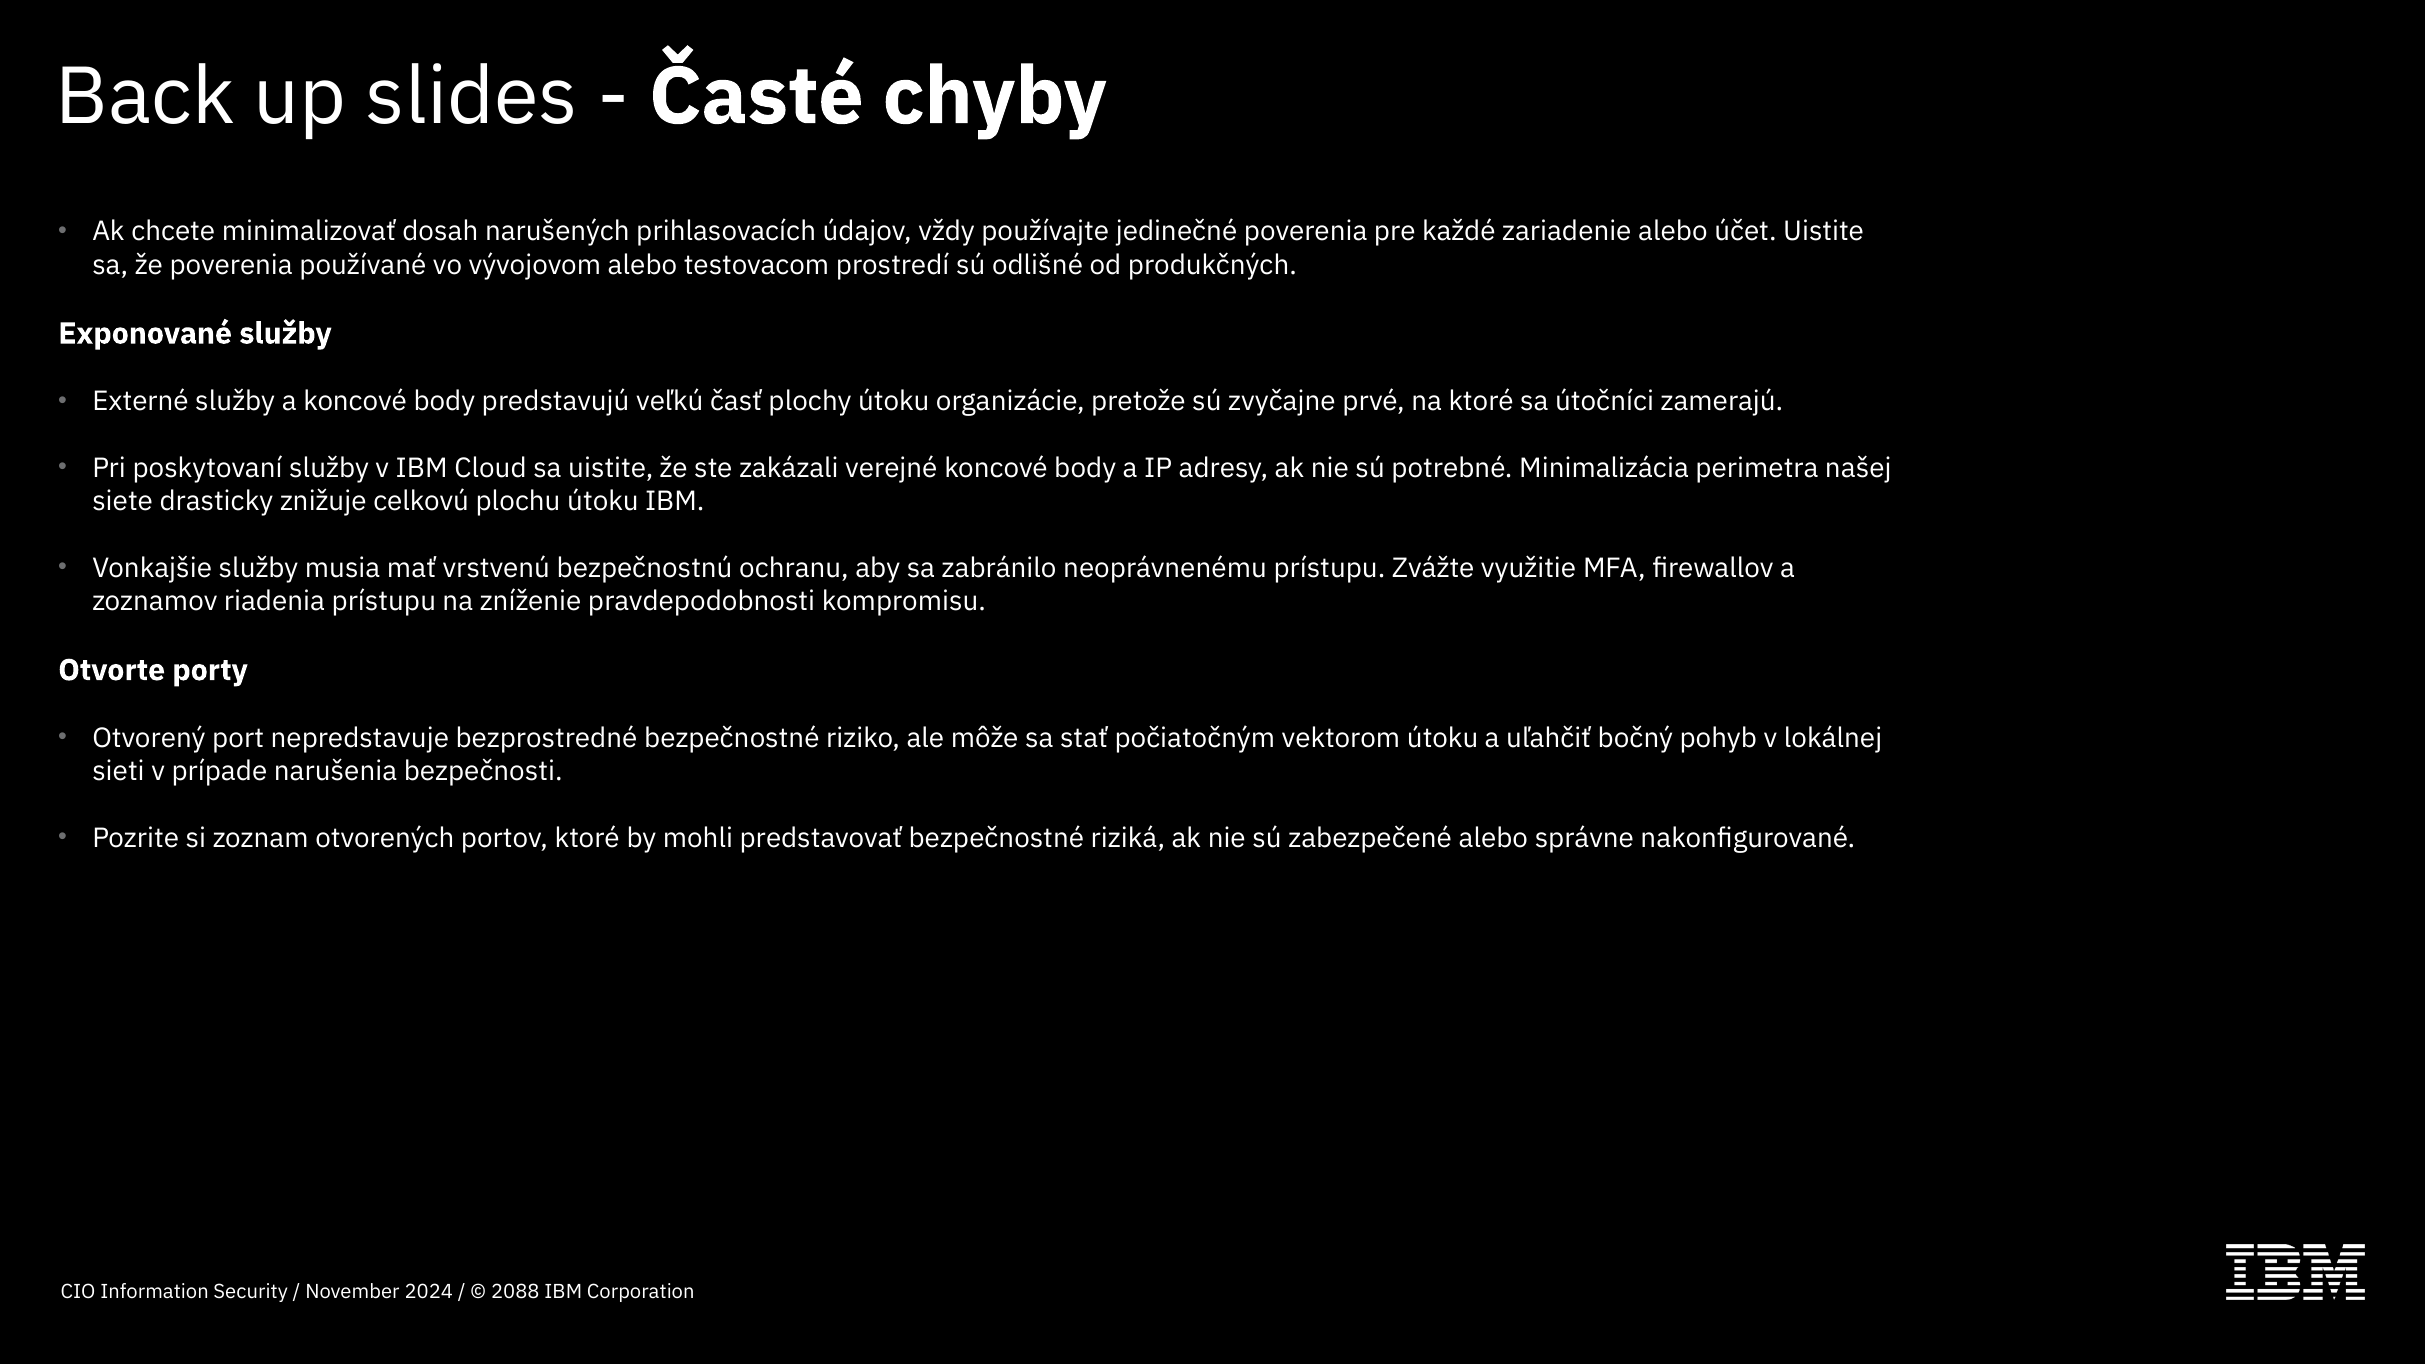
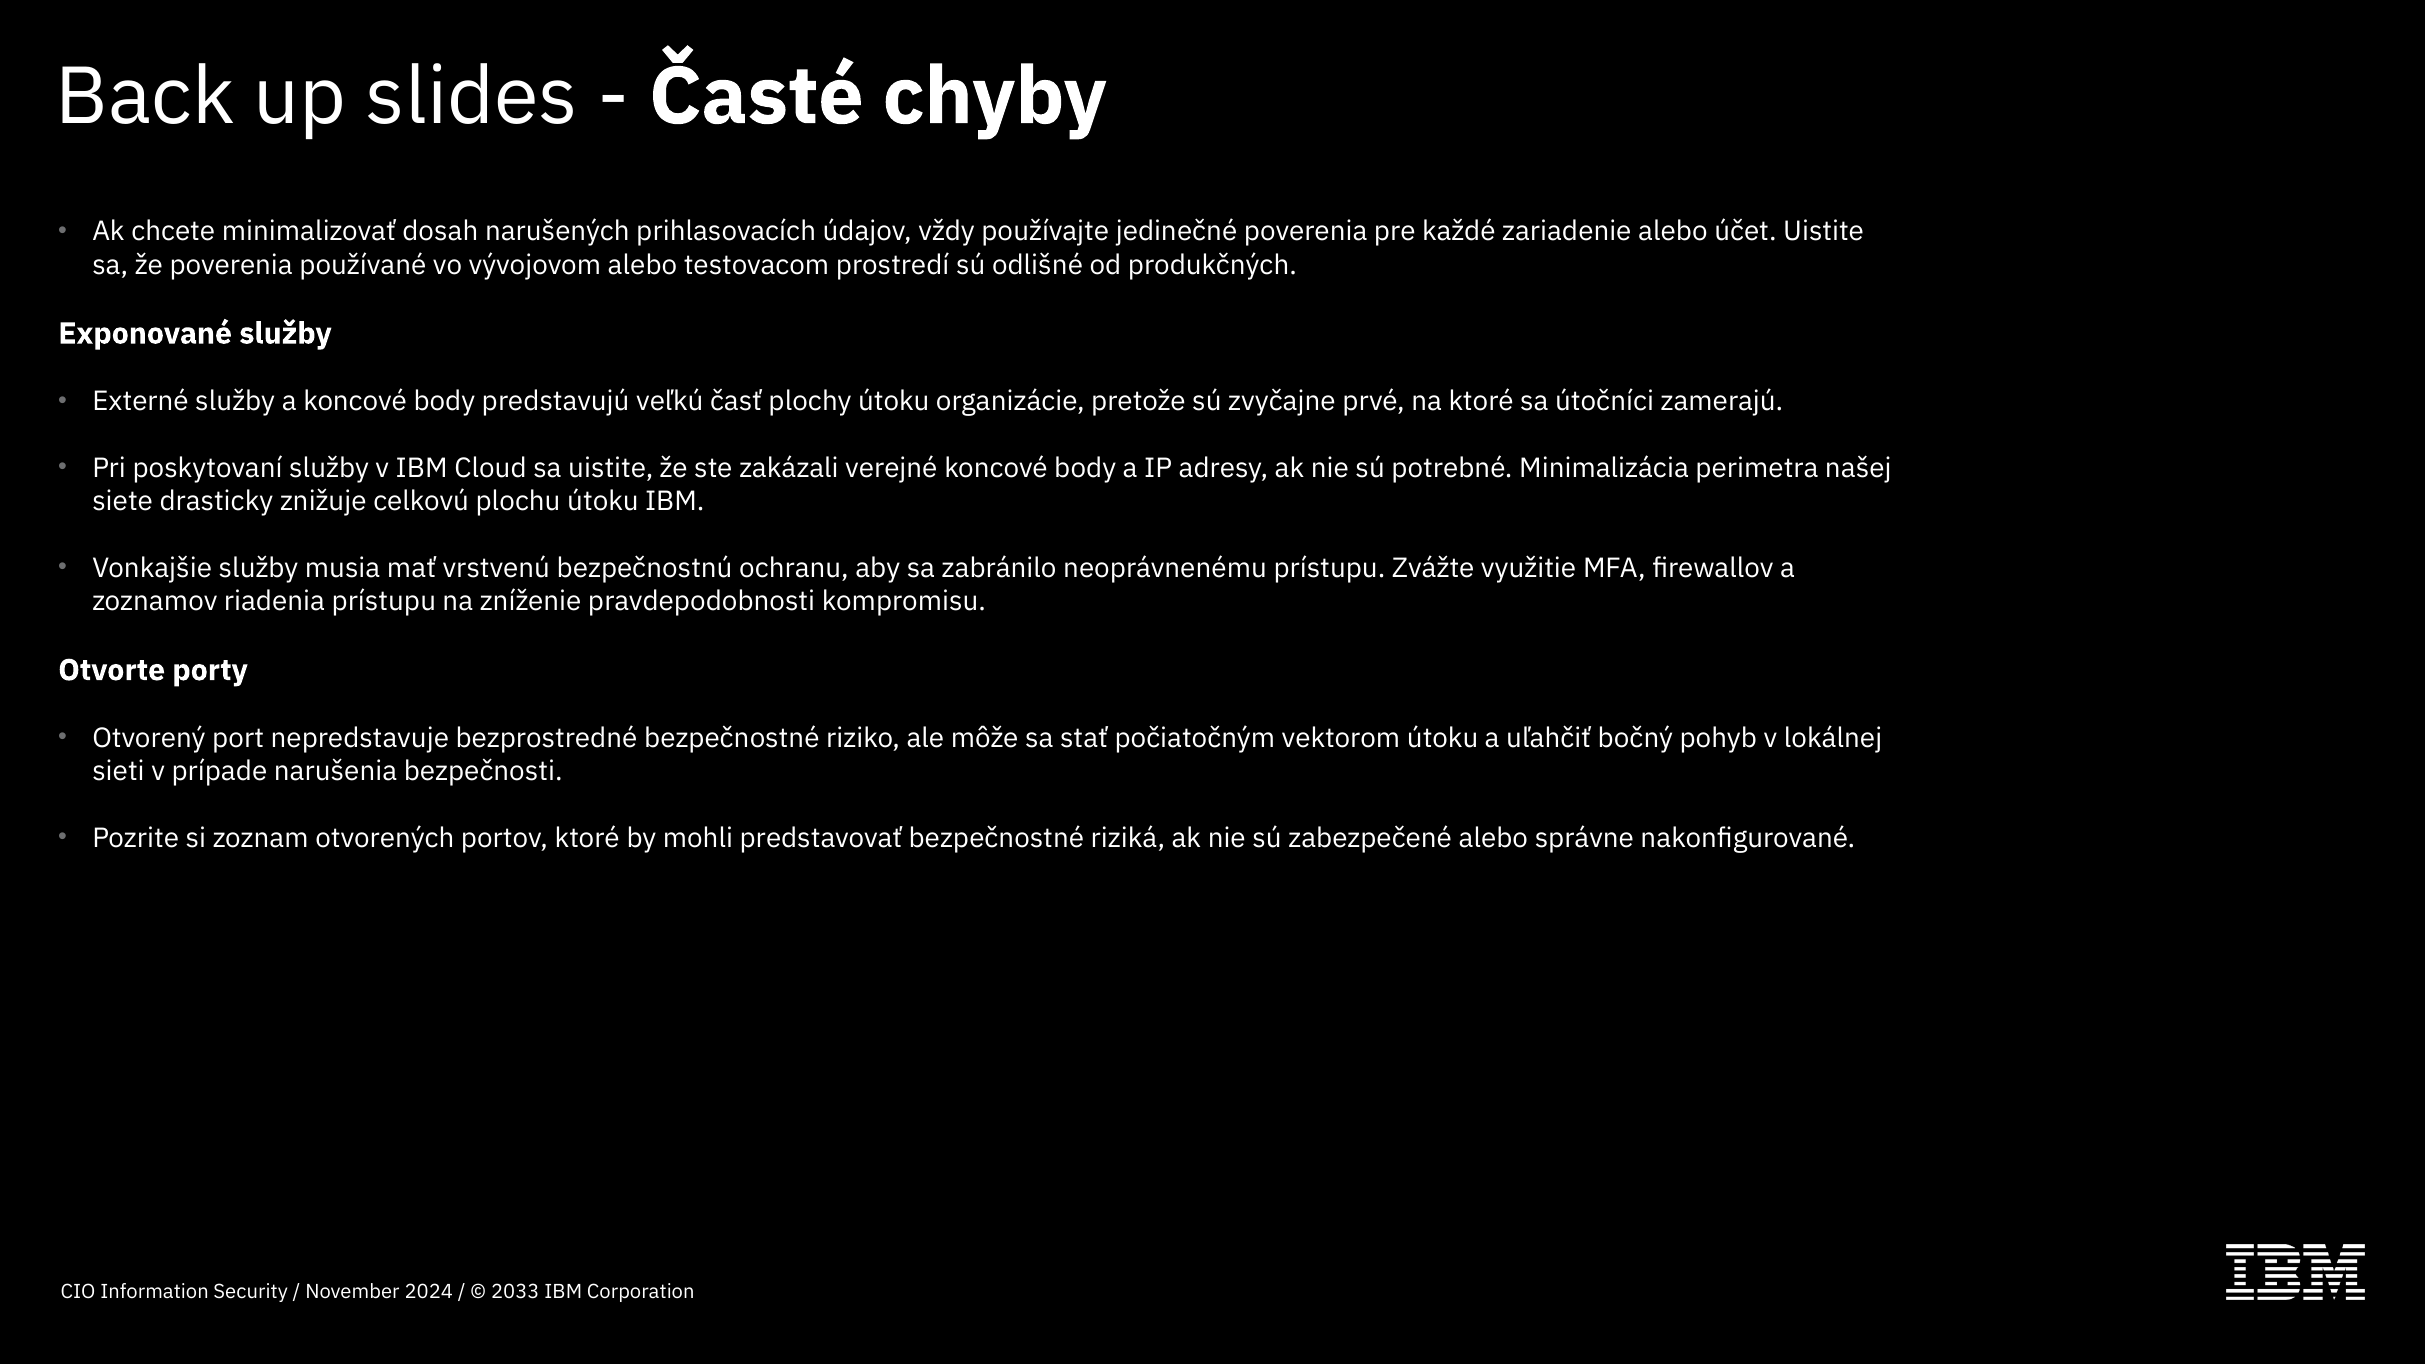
2088: 2088 -> 2033
